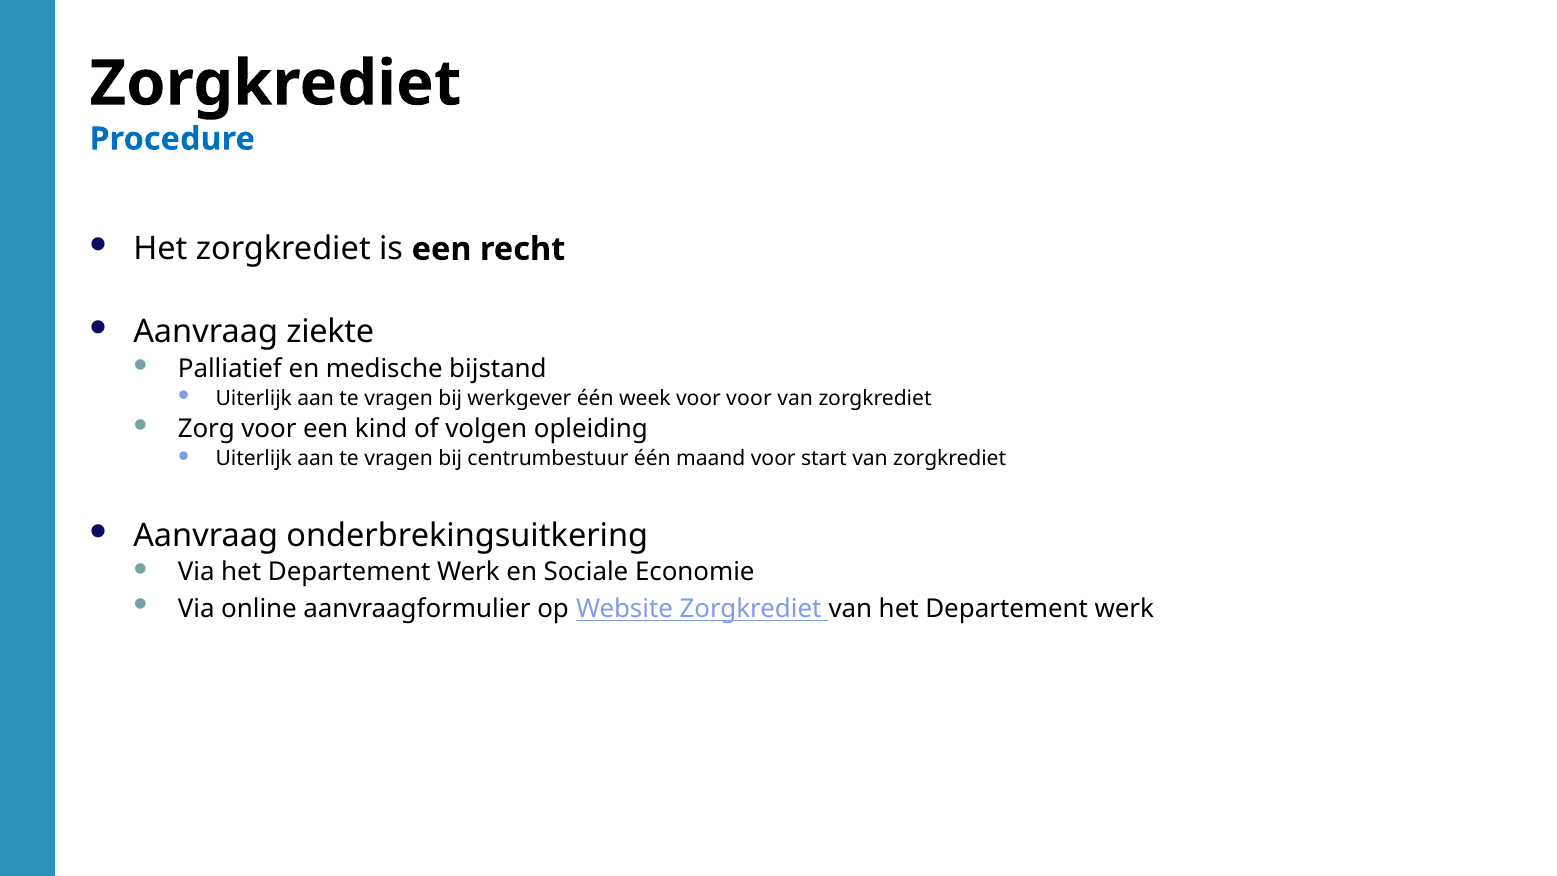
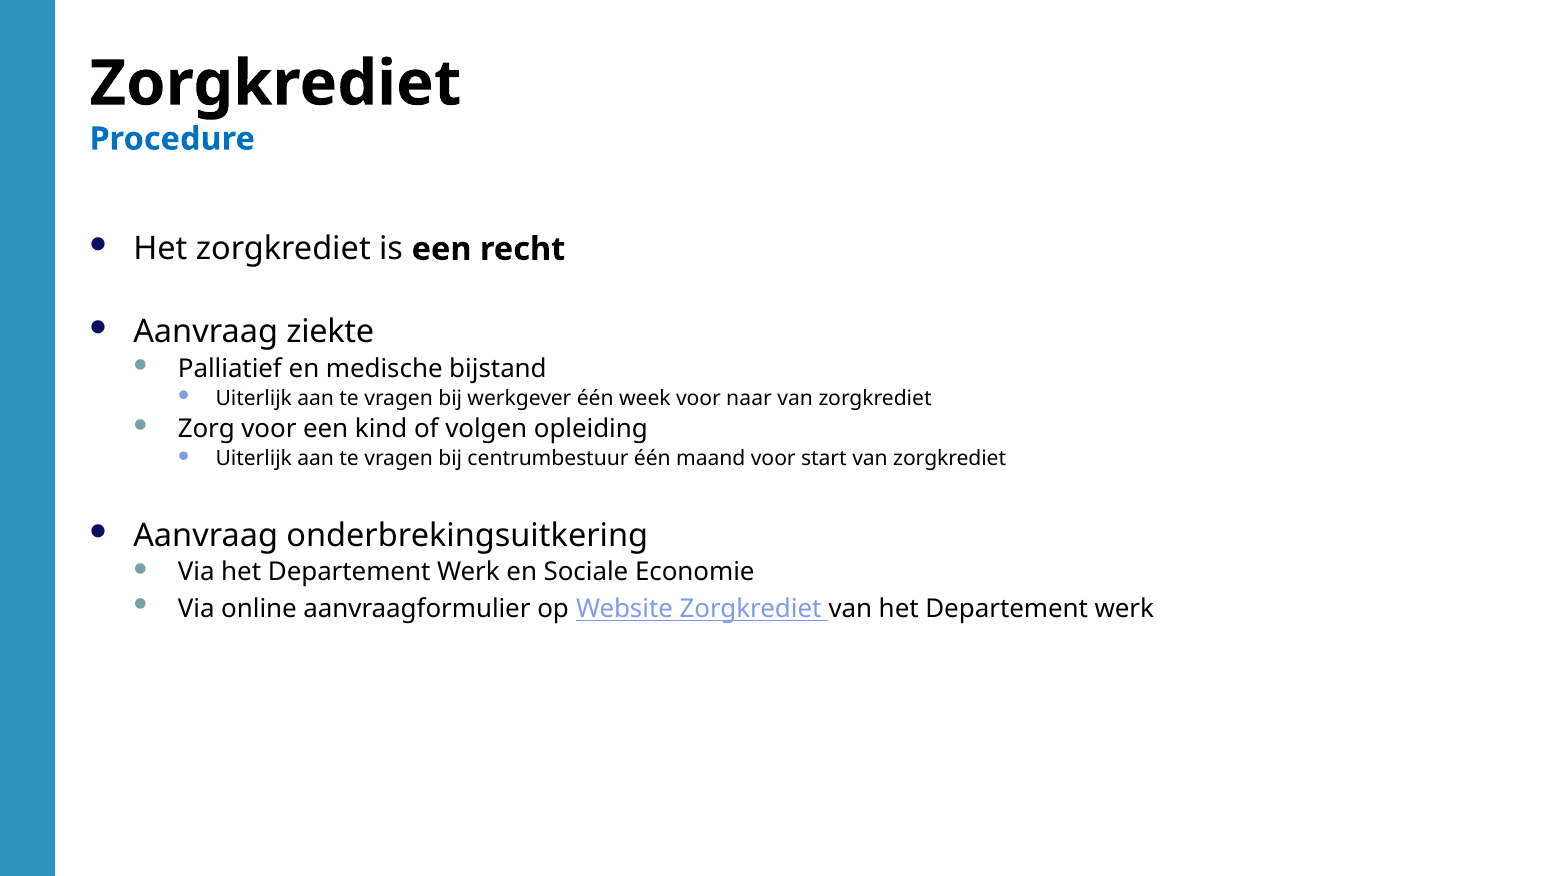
voor voor: voor -> naar
